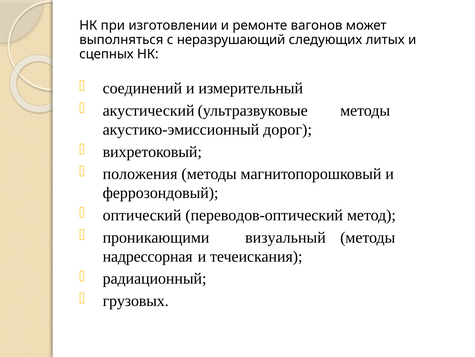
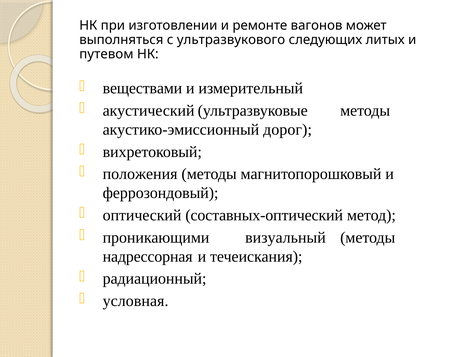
неразрушающий: неразрушающий -> ультразвукового
сцепных: сцепных -> путевом
соединений: соединений -> веществами
переводов-оптический: переводов-оптический -> составных-оптический
грузовых: грузовых -> условная
